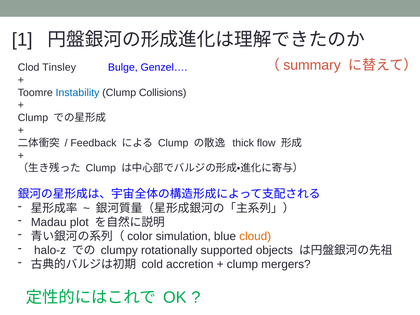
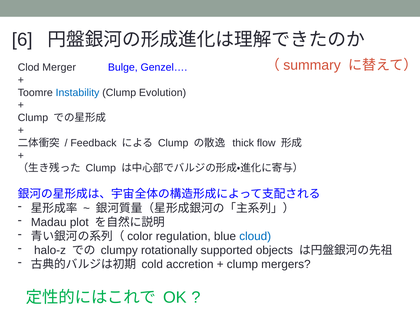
1: 1 -> 6
Tinsley: Tinsley -> Merger
Collisions: Collisions -> Evolution
simulation: simulation -> regulation
cloud colour: orange -> blue
